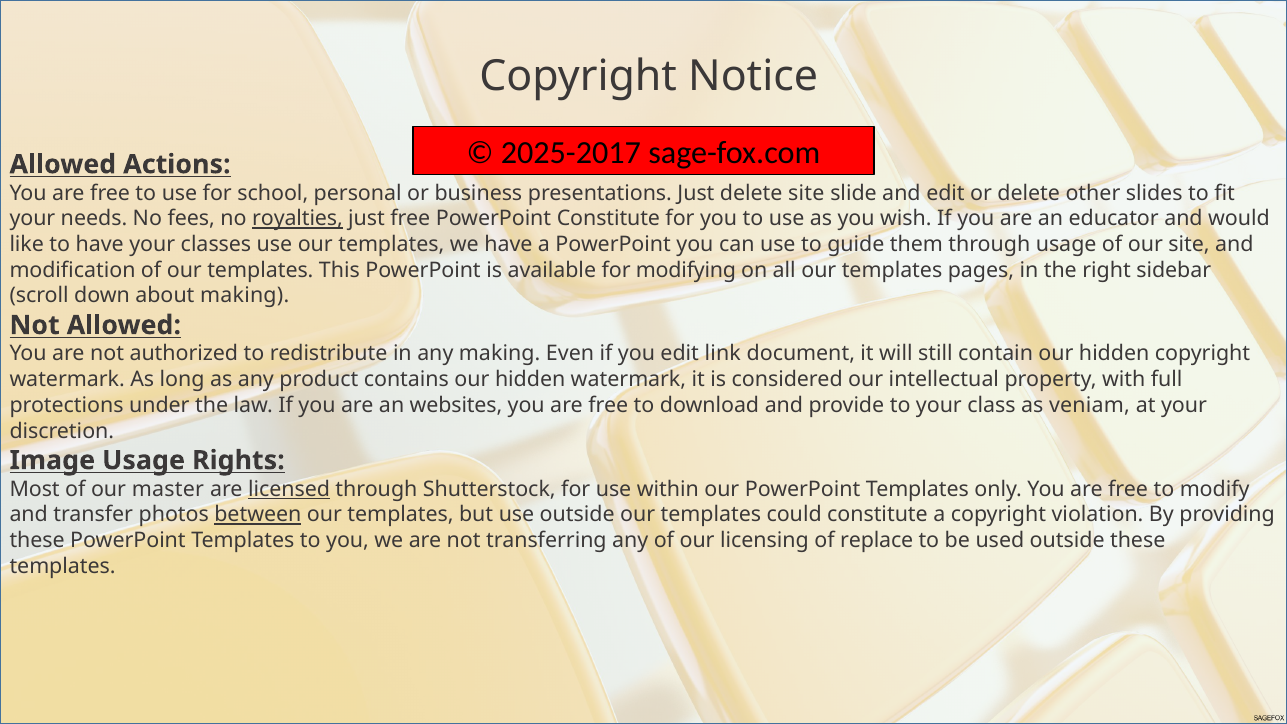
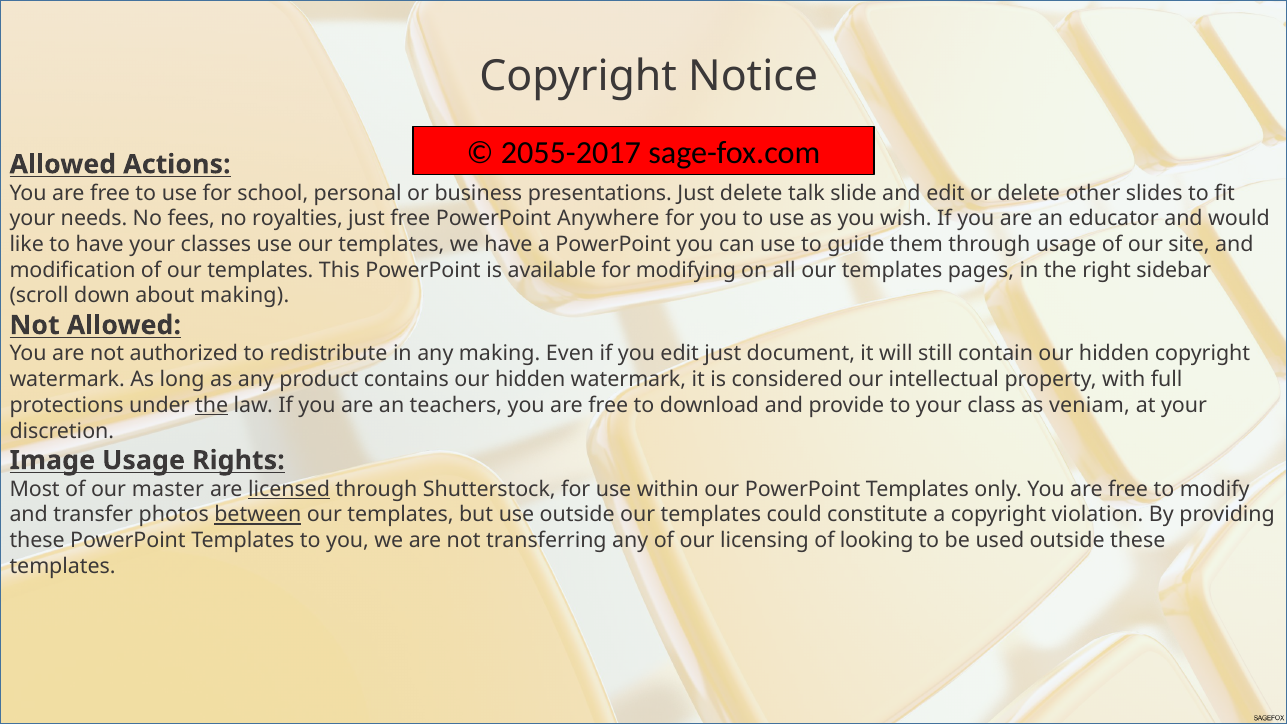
2025-2017: 2025-2017 -> 2055-2017
delete site: site -> talk
royalties underline: present -> none
PowerPoint Constitute: Constitute -> Anywhere
edit link: link -> just
the at (212, 405) underline: none -> present
websites: websites -> teachers
replace: replace -> looking
